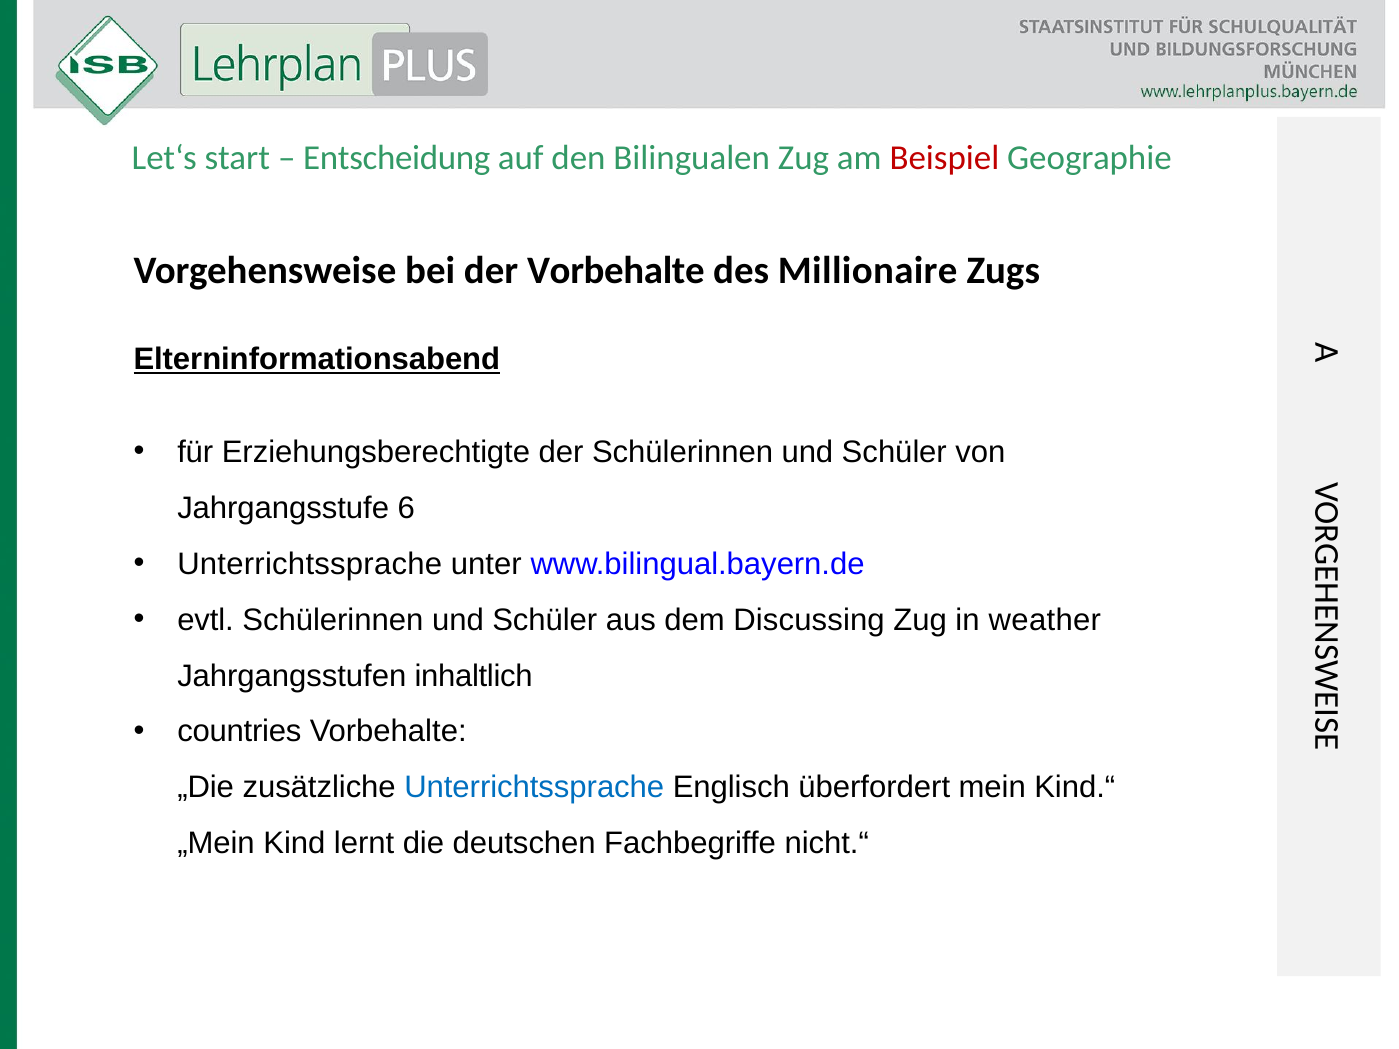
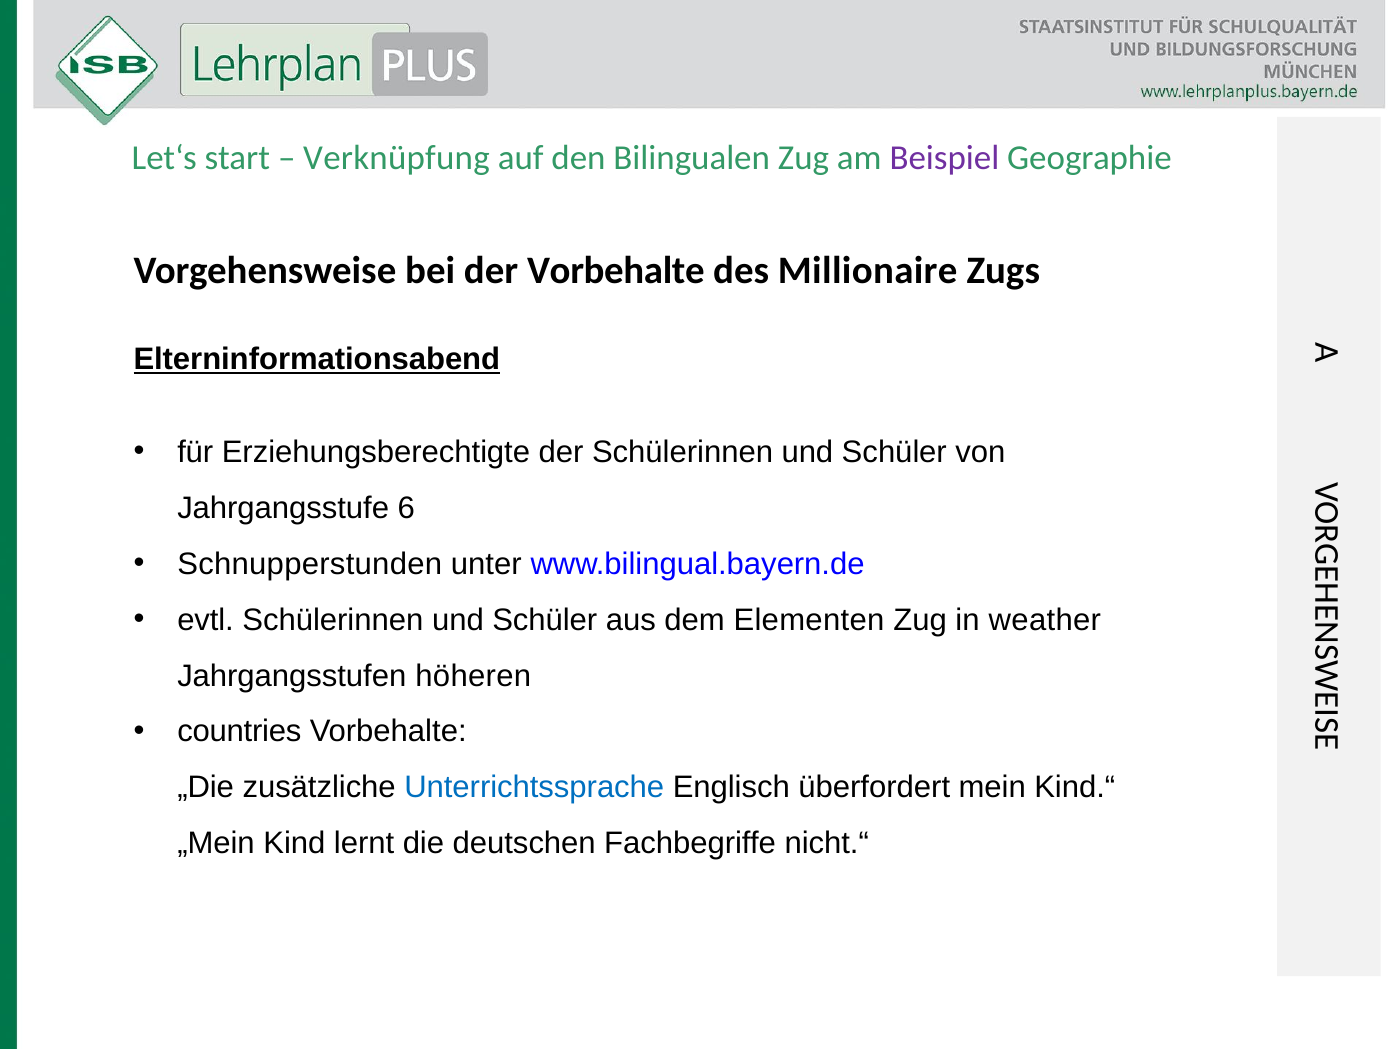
Entscheidung: Entscheidung -> Verknüpfung
Beispiel colour: red -> purple
Unterrichtssprache at (310, 564): Unterrichtssprache -> Schnupperstunden
Discussing: Discussing -> Elementen
inhaltlich: inhaltlich -> höheren
